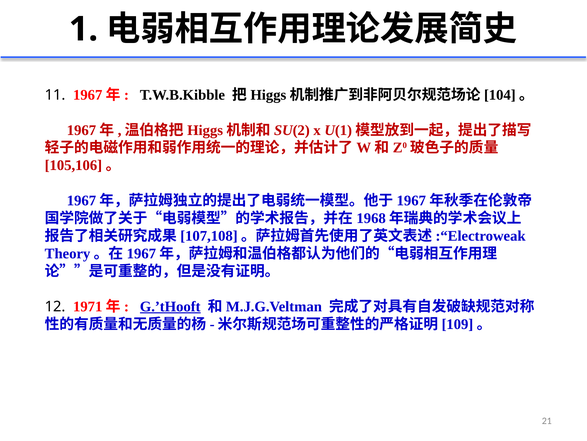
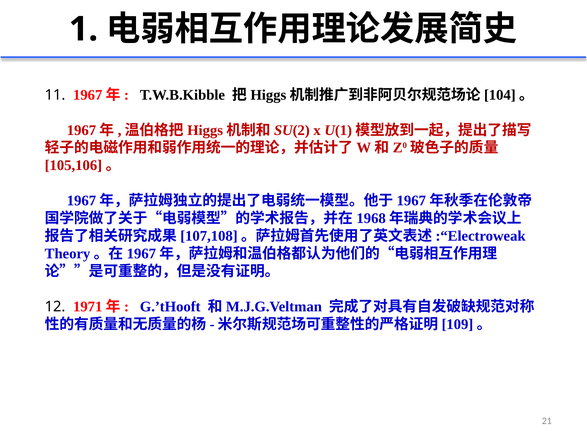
G.’tHooft underline: present -> none
